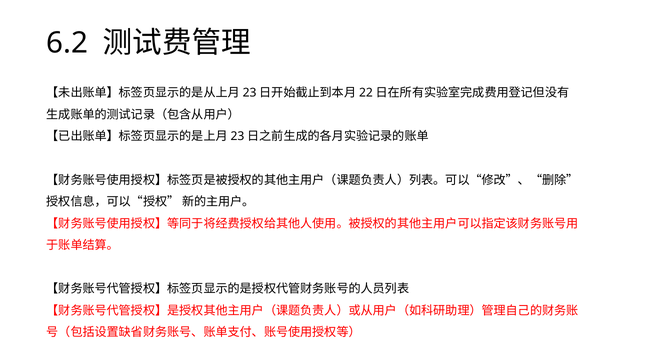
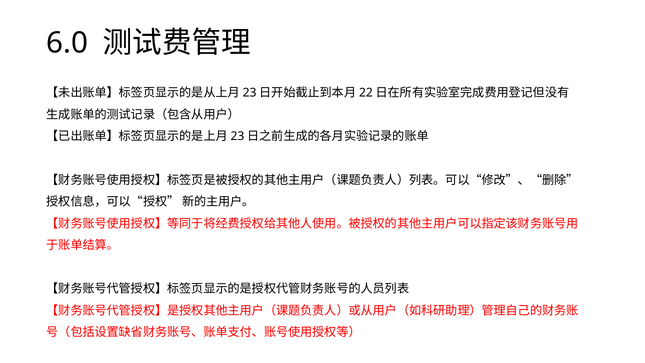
6.2: 6.2 -> 6.0
